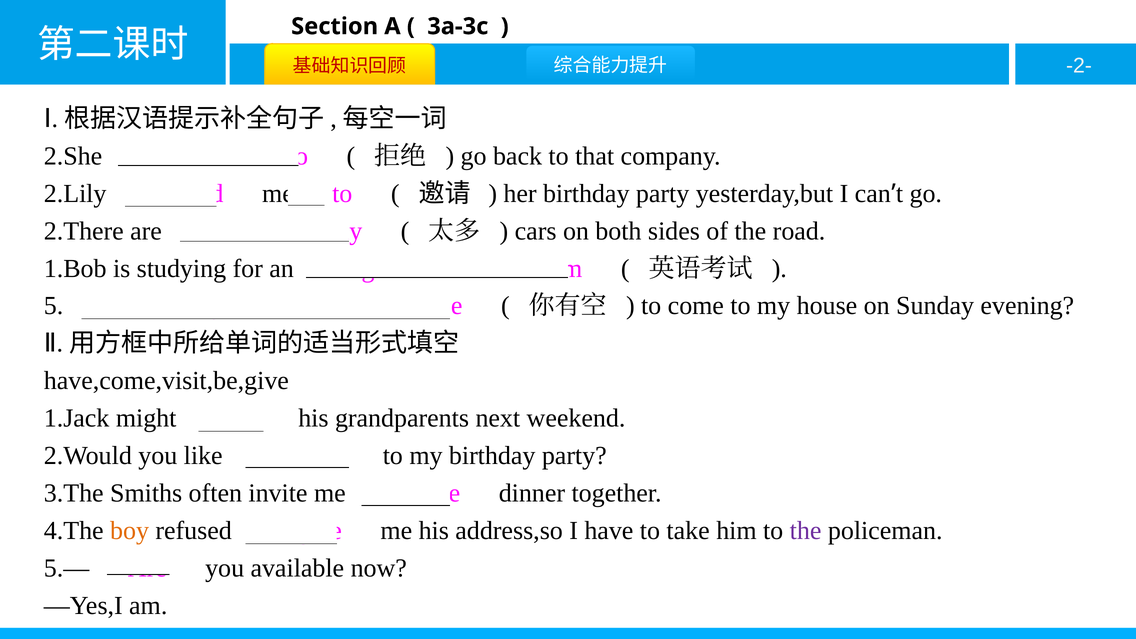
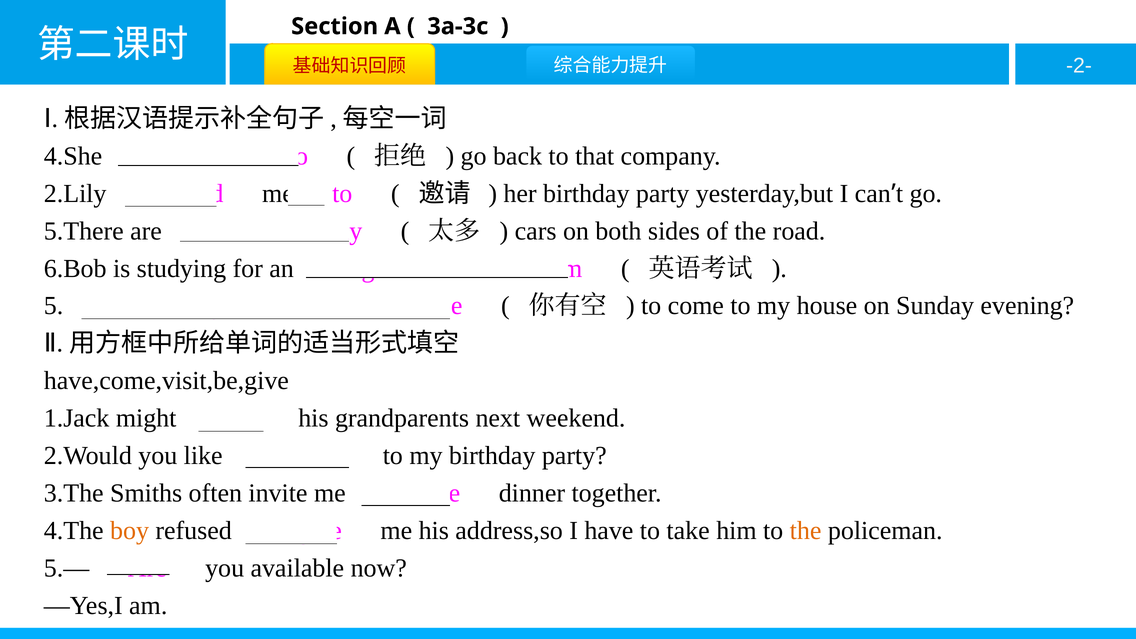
2.She: 2.She -> 4.She
2.There: 2.There -> 5.There
1.Bob: 1.Bob -> 6.Bob
the at (806, 531) colour: purple -> orange
